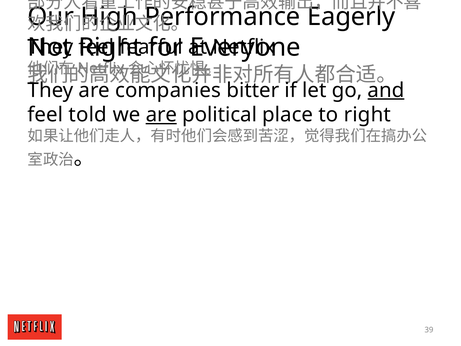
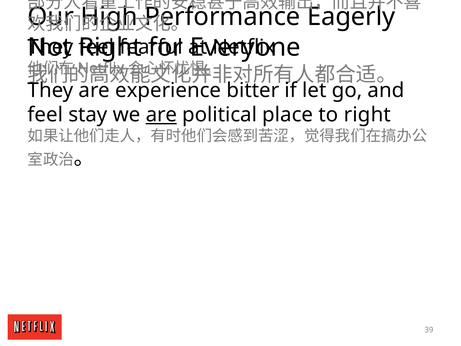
companies: companies -> experience
and at (386, 90) underline: present -> none
told: told -> stay
